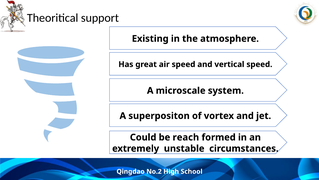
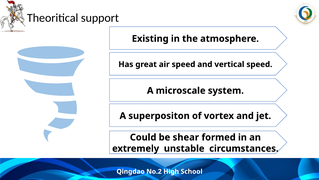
reach: reach -> shear
